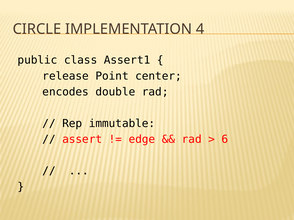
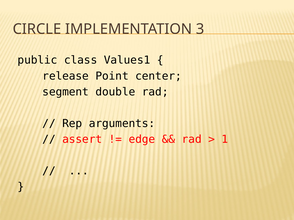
4: 4 -> 3
Assert1: Assert1 -> Values1
encodes: encodes -> segment
immutable: immutable -> arguments
6: 6 -> 1
